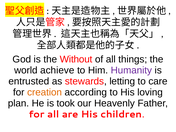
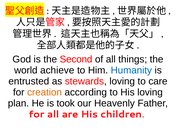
Without: Without -> Second
Humanity colour: purple -> blue
stewards letting: letting -> loving
